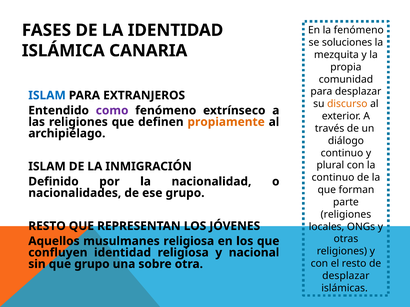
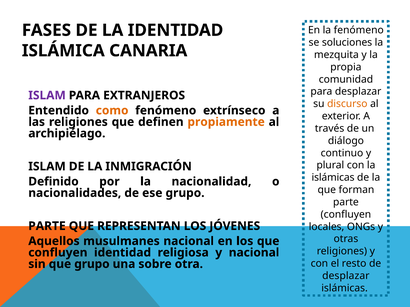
ISLAM at (47, 96) colour: blue -> purple
como colour: purple -> orange
continuo at (333, 178): continuo -> islámicas
religiones at (346, 215): religiones -> confluyen
RESTO at (47, 226): RESTO -> PARTE
musulmanes religiosa: religiosa -> nacional
